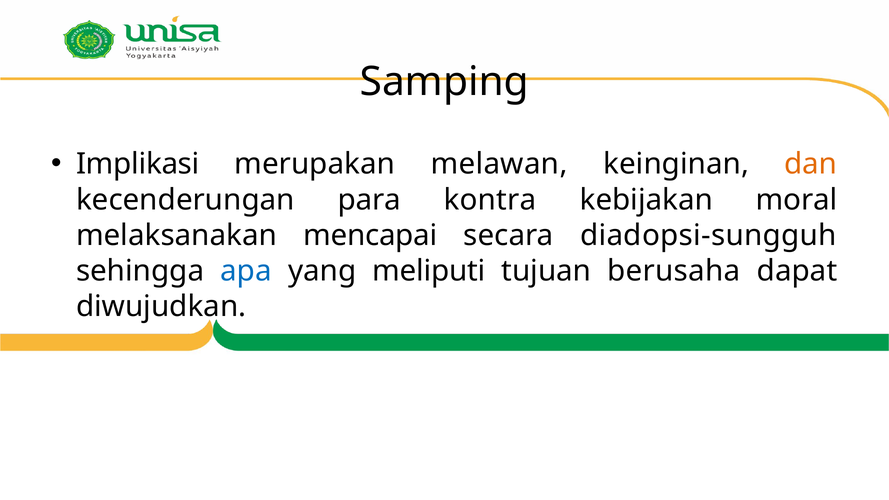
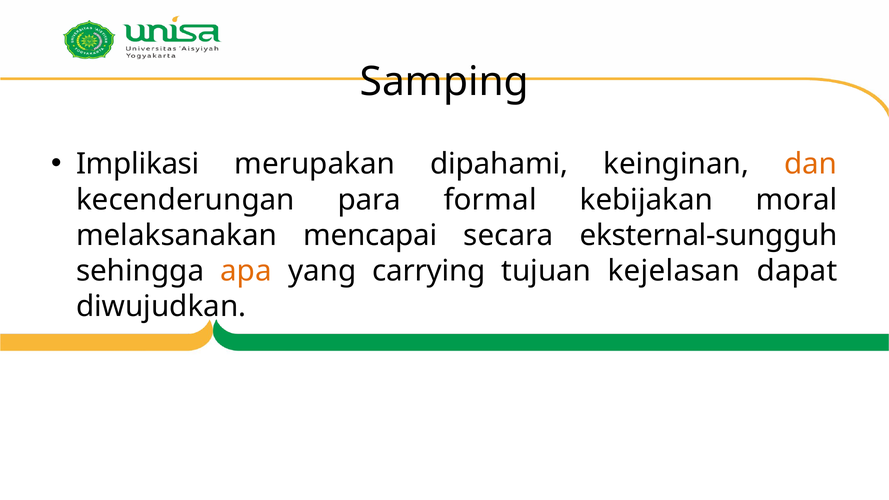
melawan: melawan -> dipahami
kontra: kontra -> formal
diadopsi-sungguh: diadopsi-sungguh -> eksternal-sungguh
apa colour: blue -> orange
meliputi: meliputi -> carrying
berusaha: berusaha -> kejelasan
